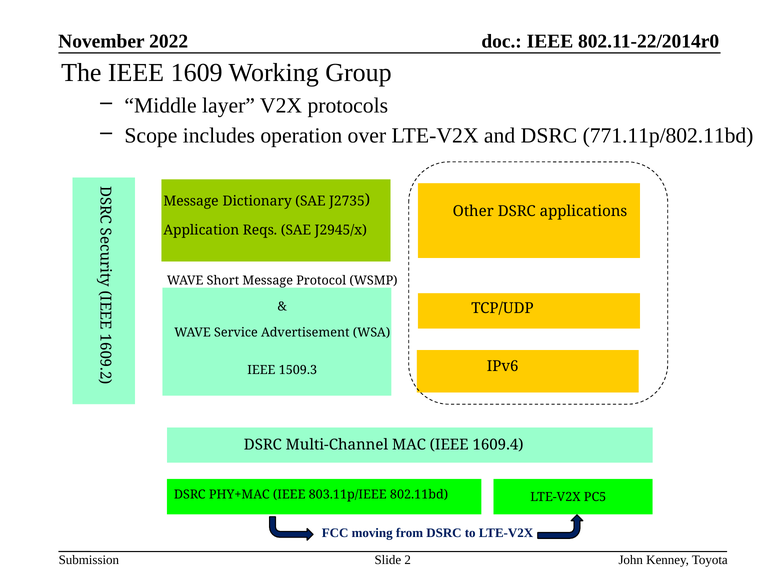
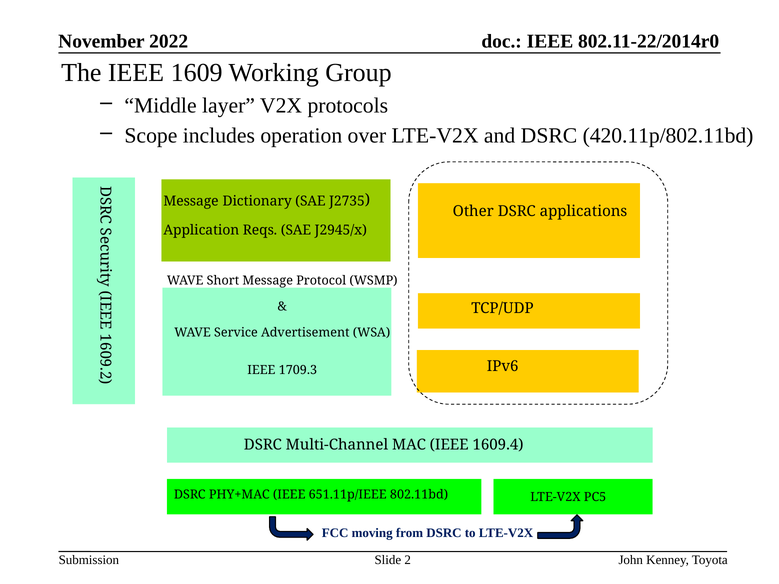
771.11p/802.11bd: 771.11p/802.11bd -> 420.11p/802.11bd
1509.3: 1509.3 -> 1709.3
803.11p/IEEE: 803.11p/IEEE -> 651.11p/IEEE
